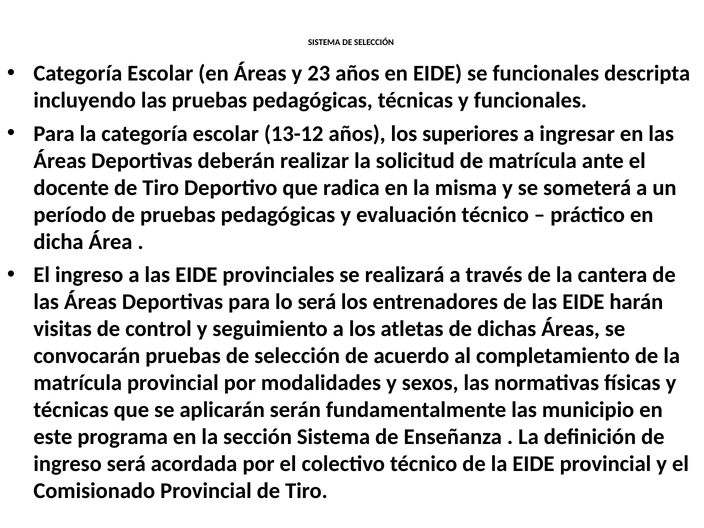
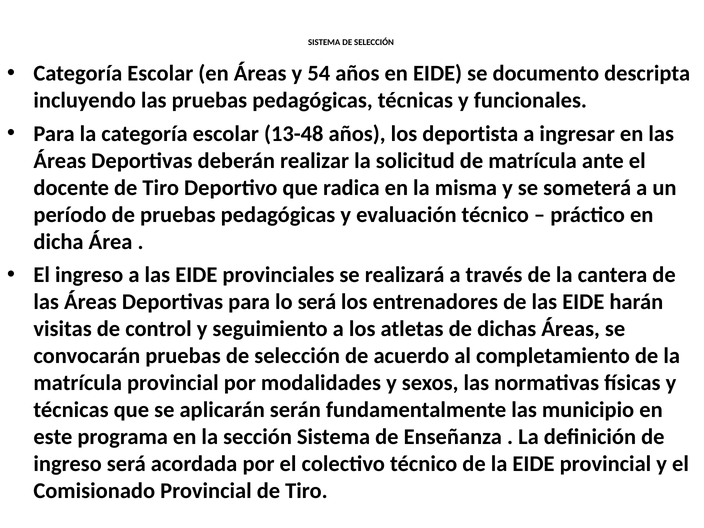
23: 23 -> 54
se funcionales: funcionales -> documento
13-12: 13-12 -> 13-48
superiores: superiores -> deportista
